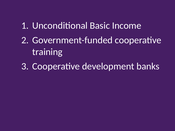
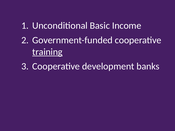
training underline: none -> present
